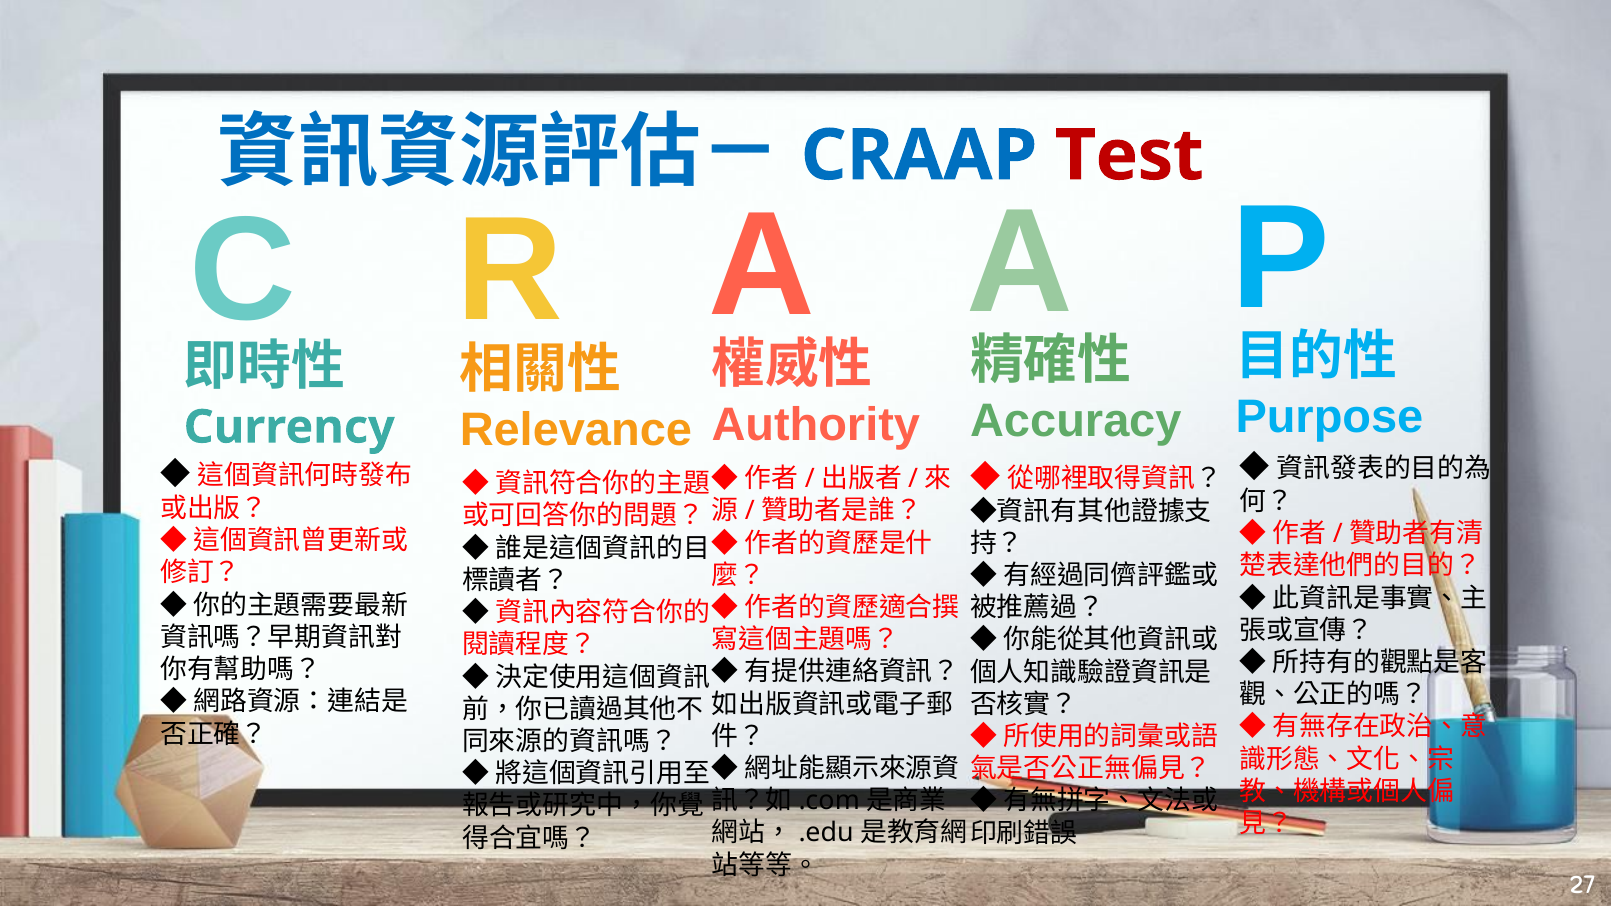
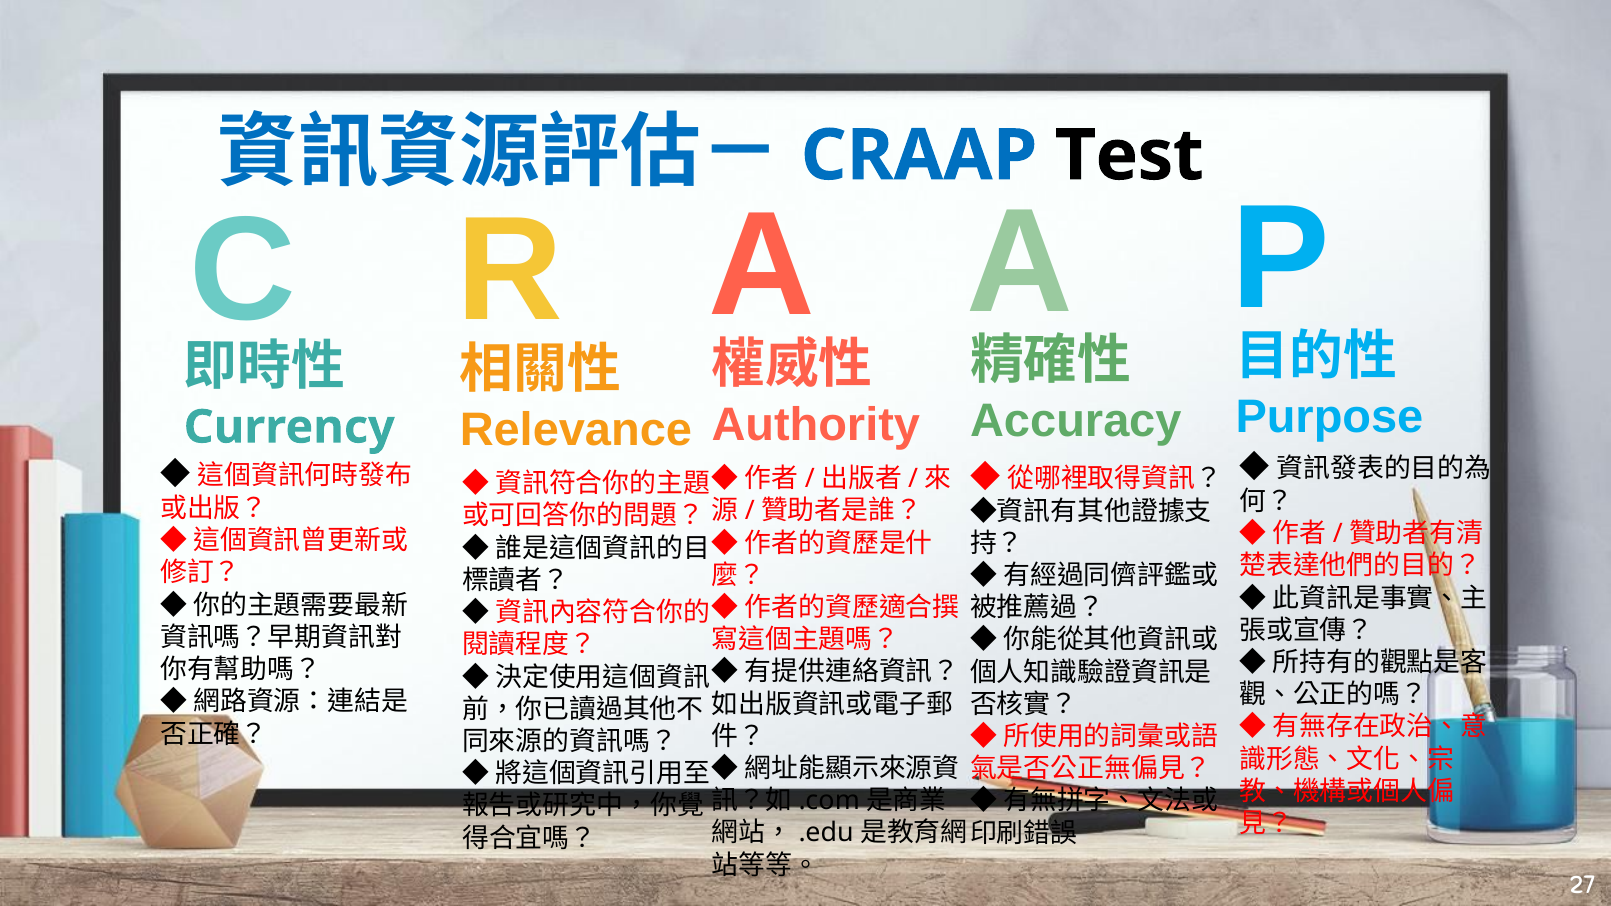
Test colour: red -> black
